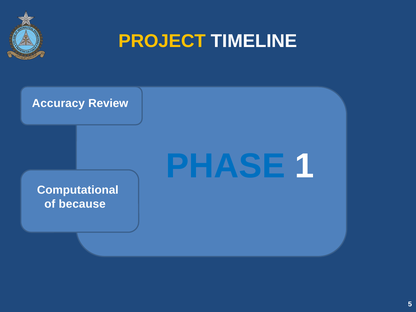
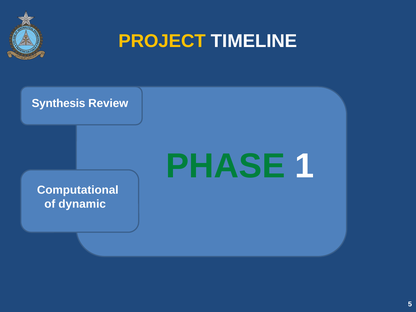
Accuracy: Accuracy -> Synthesis
PHASE colour: blue -> green
because: because -> dynamic
